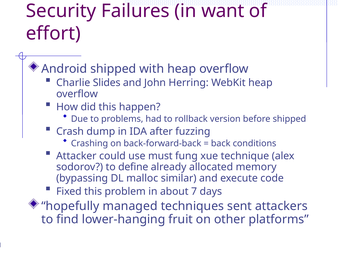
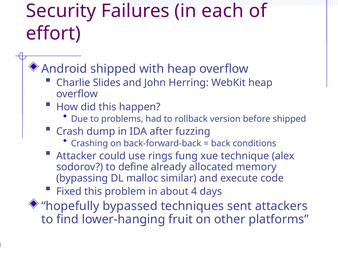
want: want -> each
must: must -> rings
7: 7 -> 4
managed: managed -> bypassed
